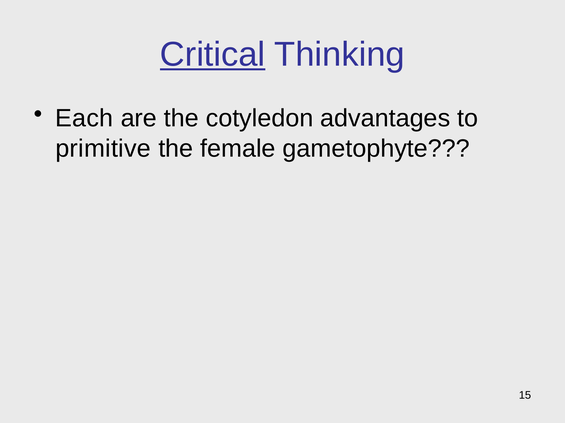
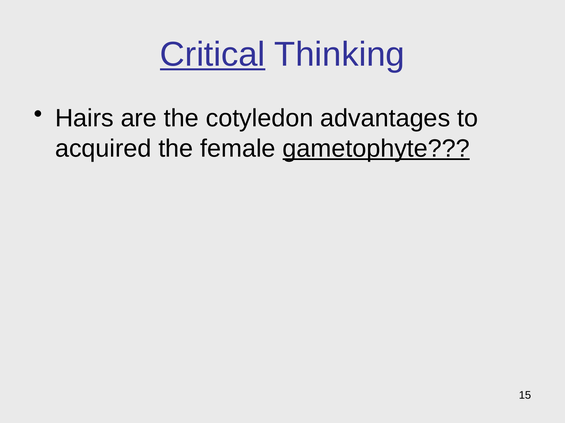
Each: Each -> Hairs
primitive: primitive -> acquired
gametophyte underline: none -> present
